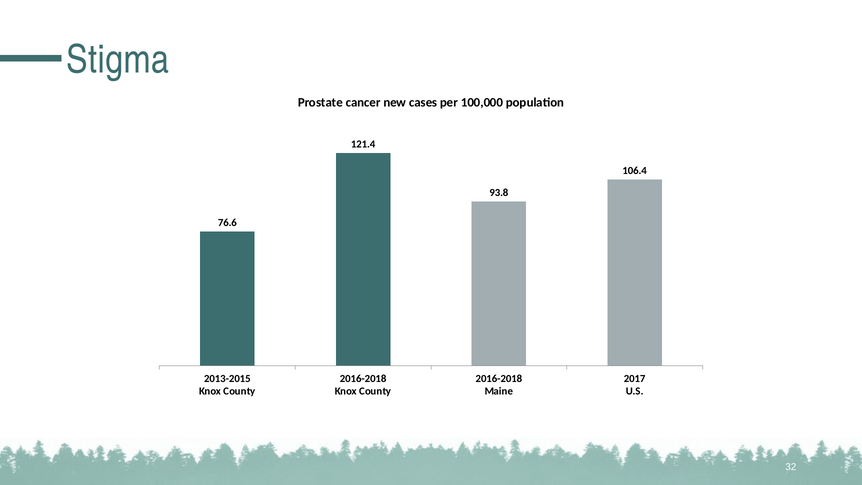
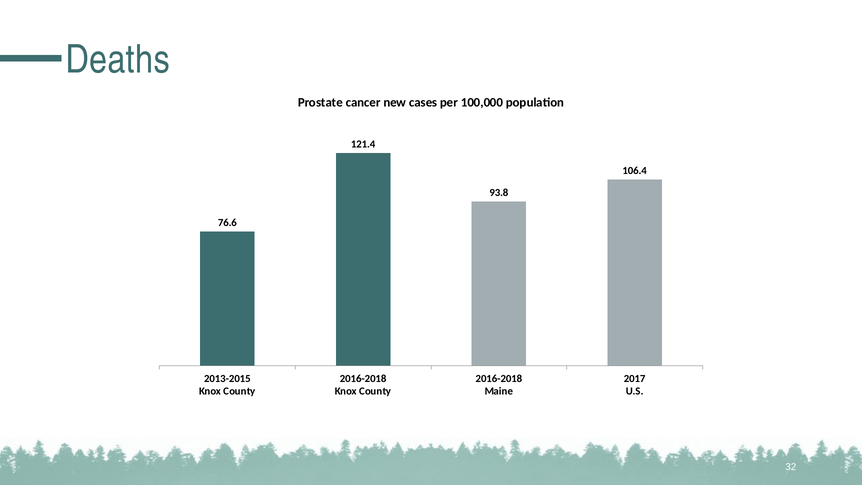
Stigma: Stigma -> Deaths
